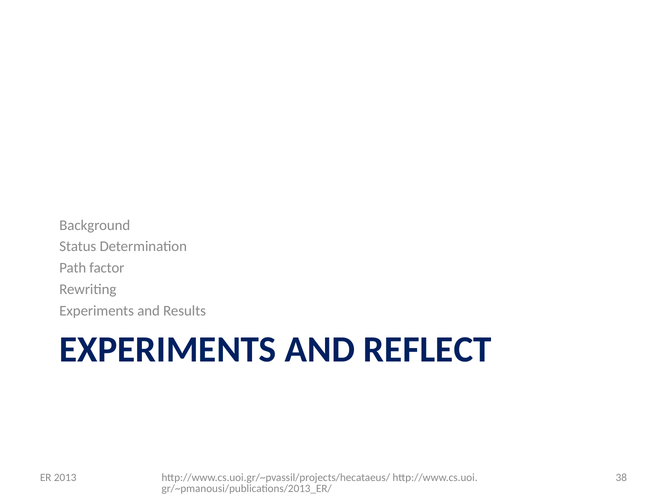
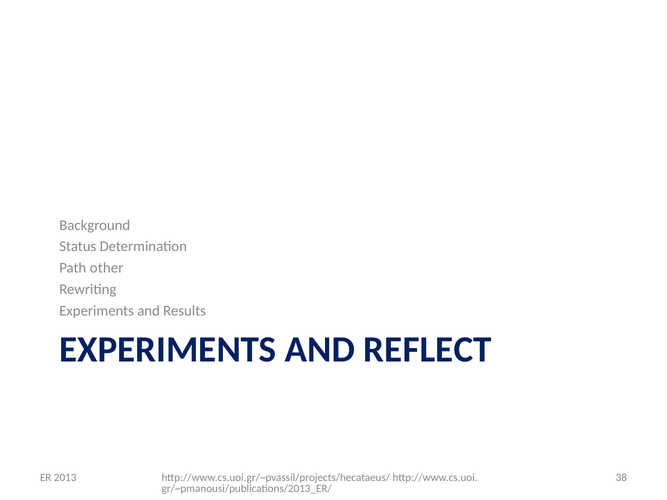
factor: factor -> other
